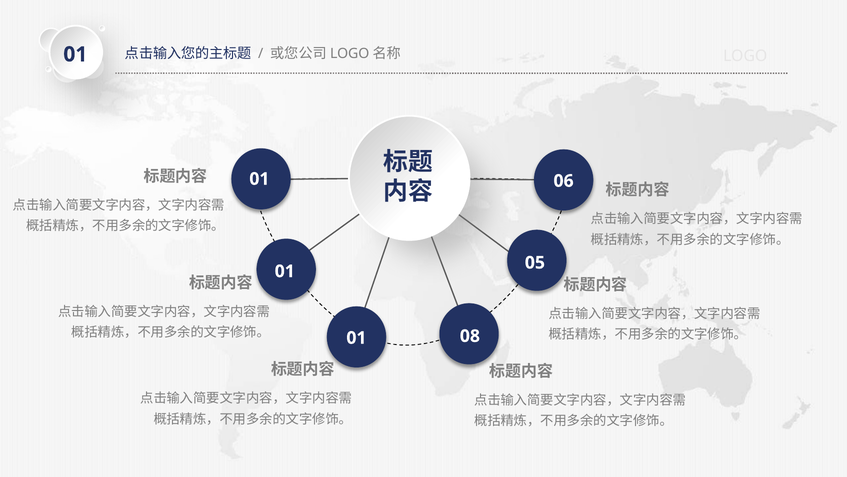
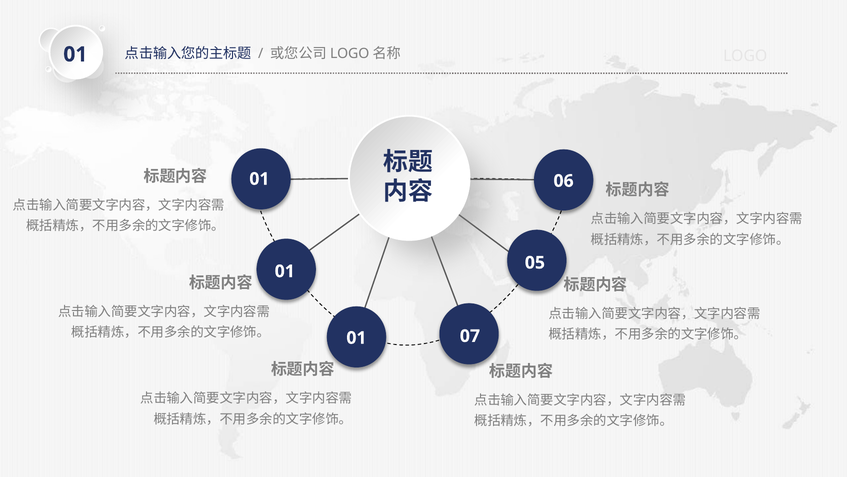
08: 08 -> 07
